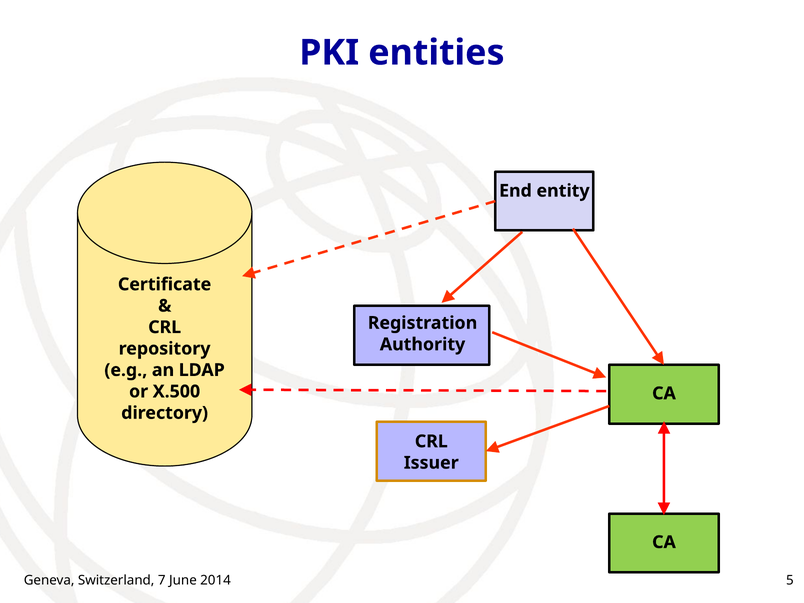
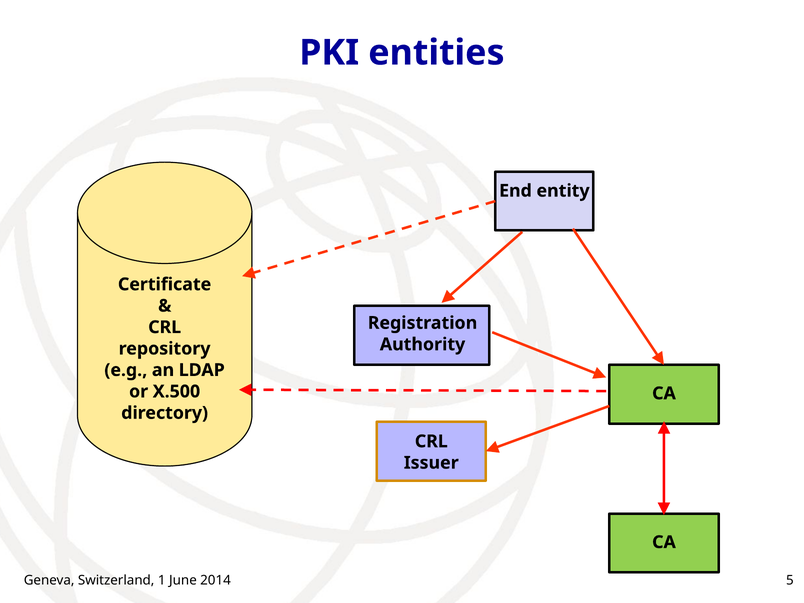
7: 7 -> 1
